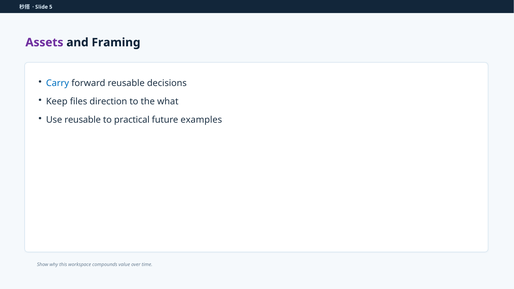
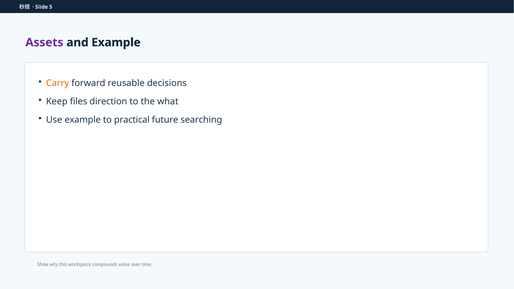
and Framing: Framing -> Example
Carry colour: blue -> orange
Use reusable: reusable -> example
examples: examples -> searching
